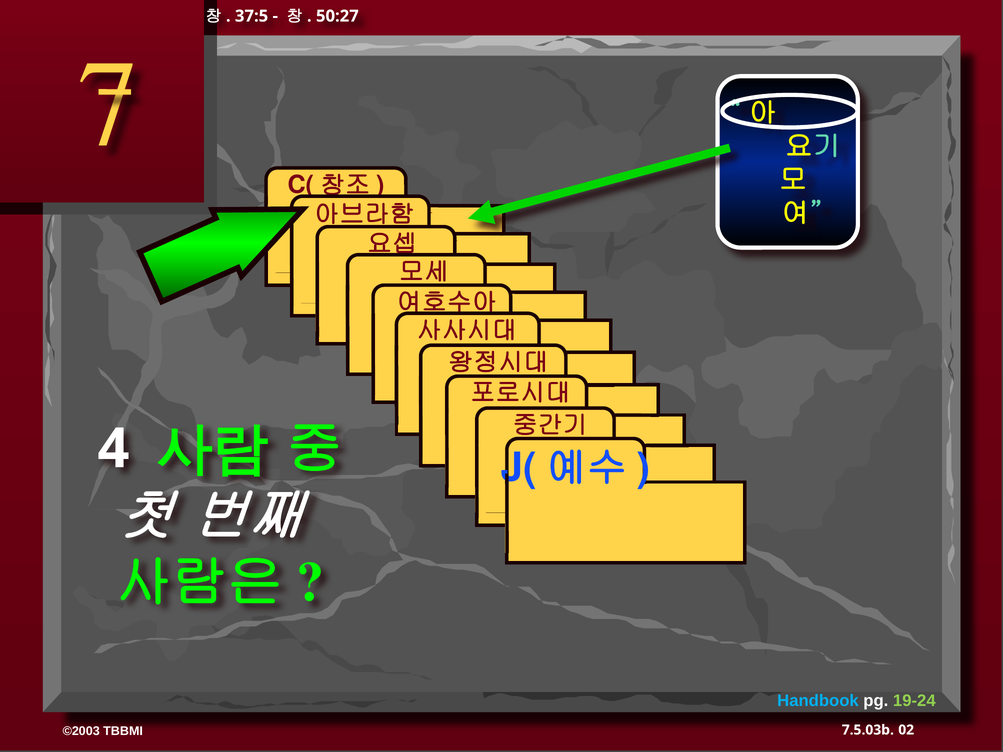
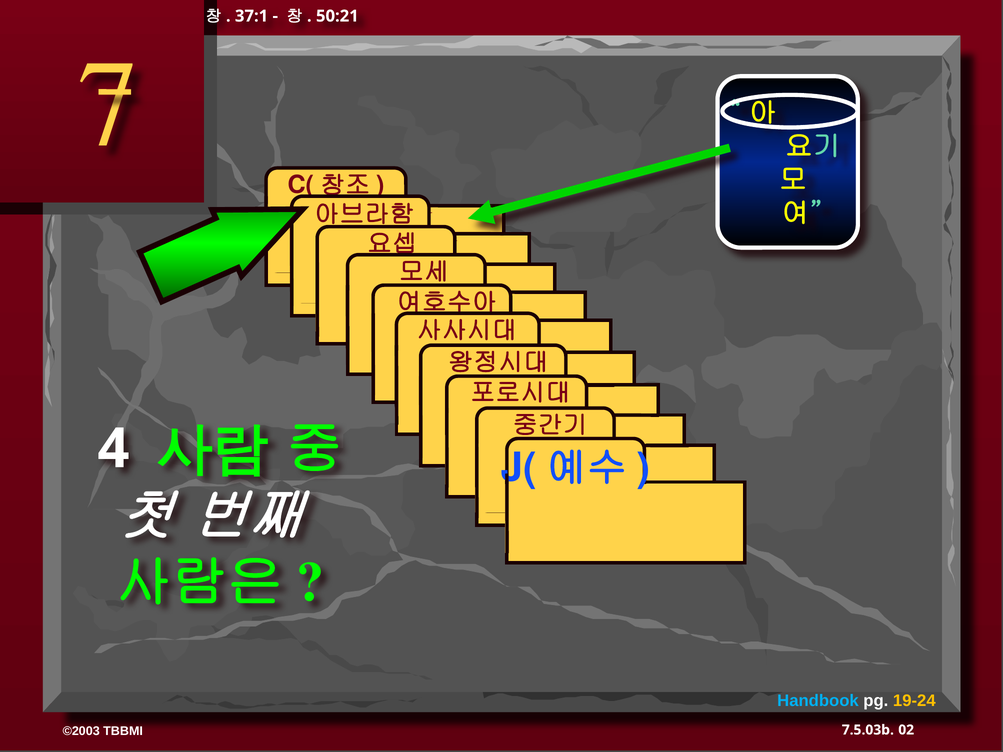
37:5: 37:5 -> 37:1
50:27: 50:27 -> 50:21
19-24 colour: light green -> yellow
